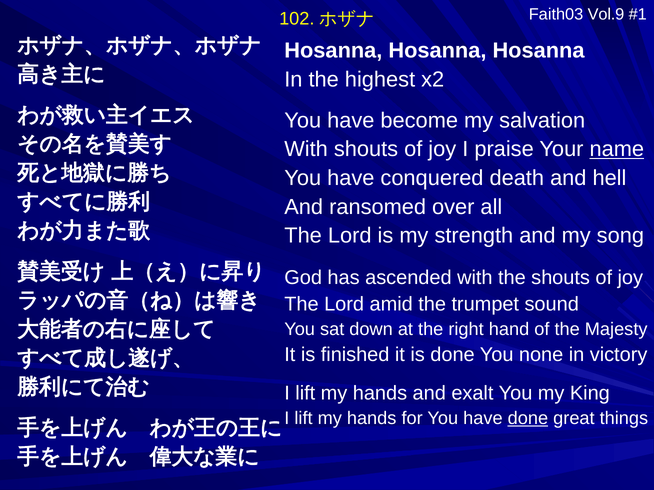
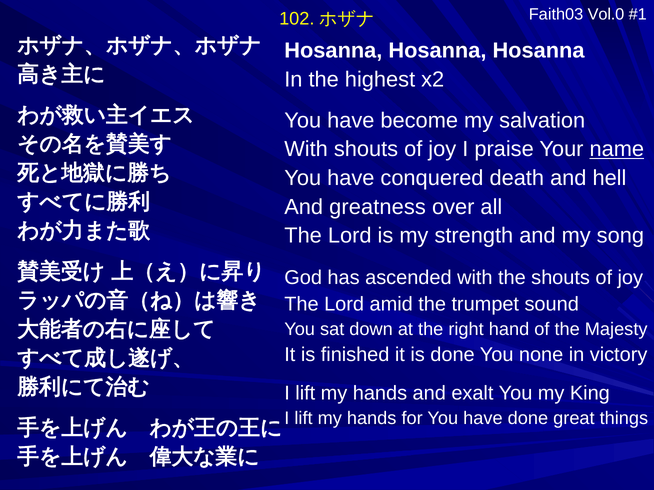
Vol.9: Vol.9 -> Vol.0
ransomed: ransomed -> greatness
done at (528, 418) underline: present -> none
